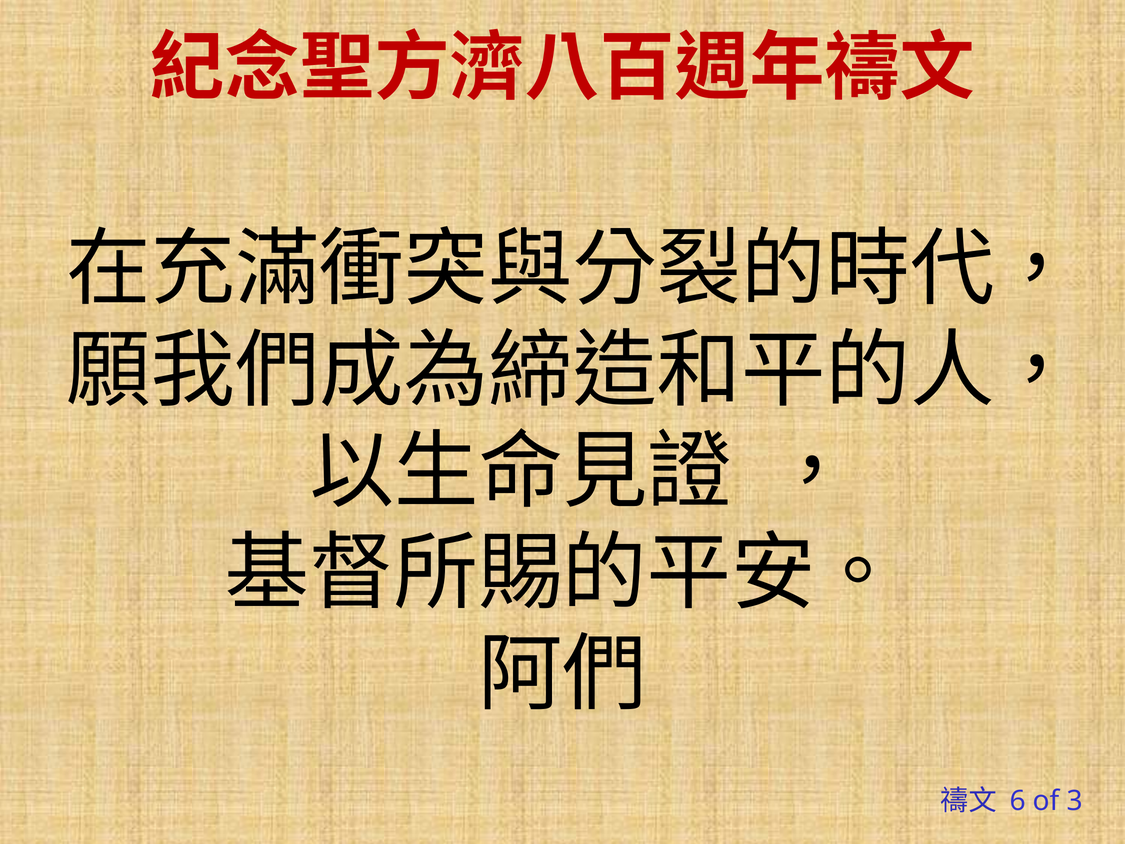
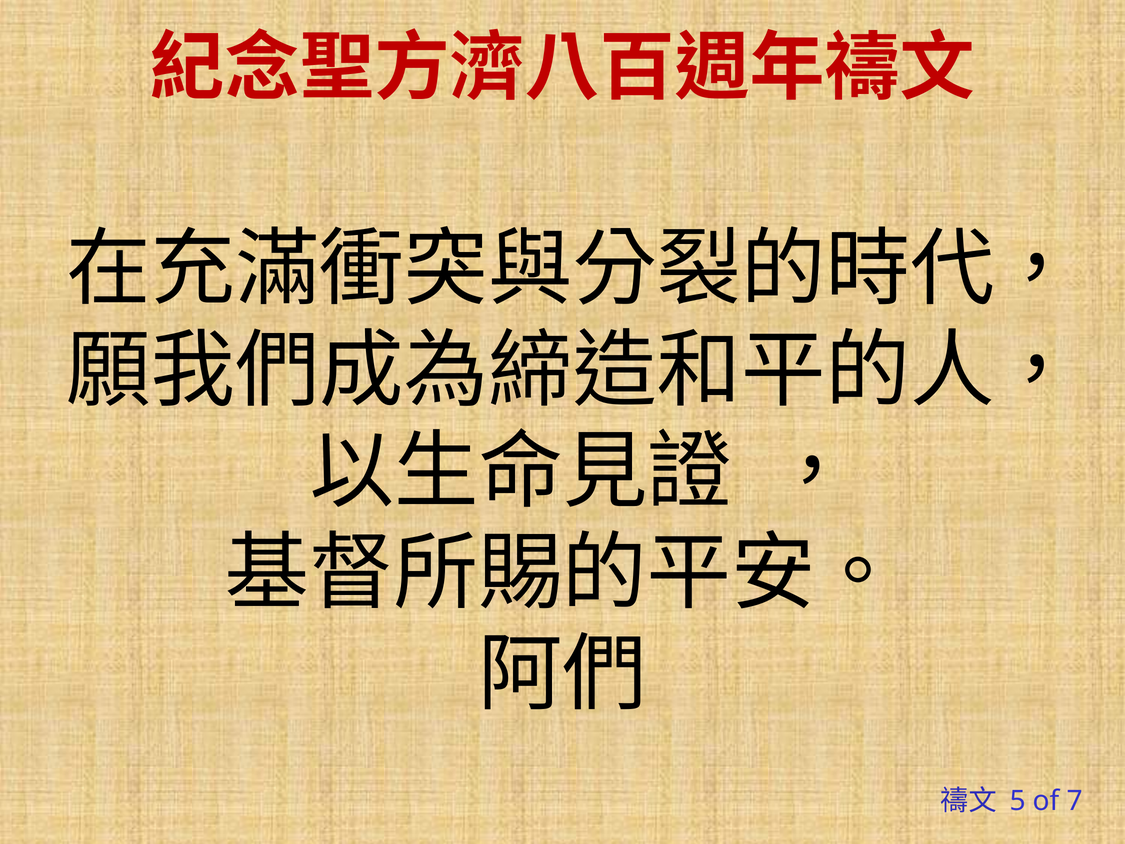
6: 6 -> 5
3: 3 -> 7
